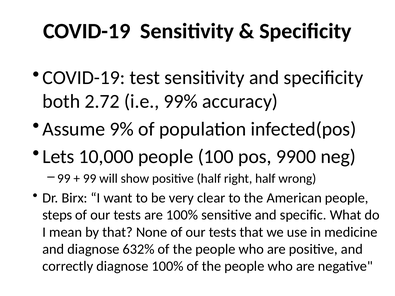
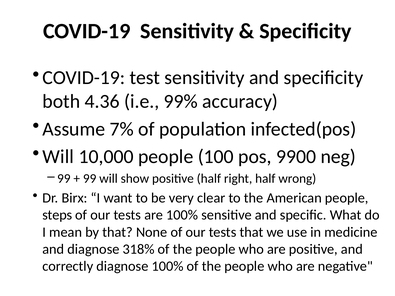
2.72: 2.72 -> 4.36
9%: 9% -> 7%
Lets at (58, 157): Lets -> Will
632%: 632% -> 318%
